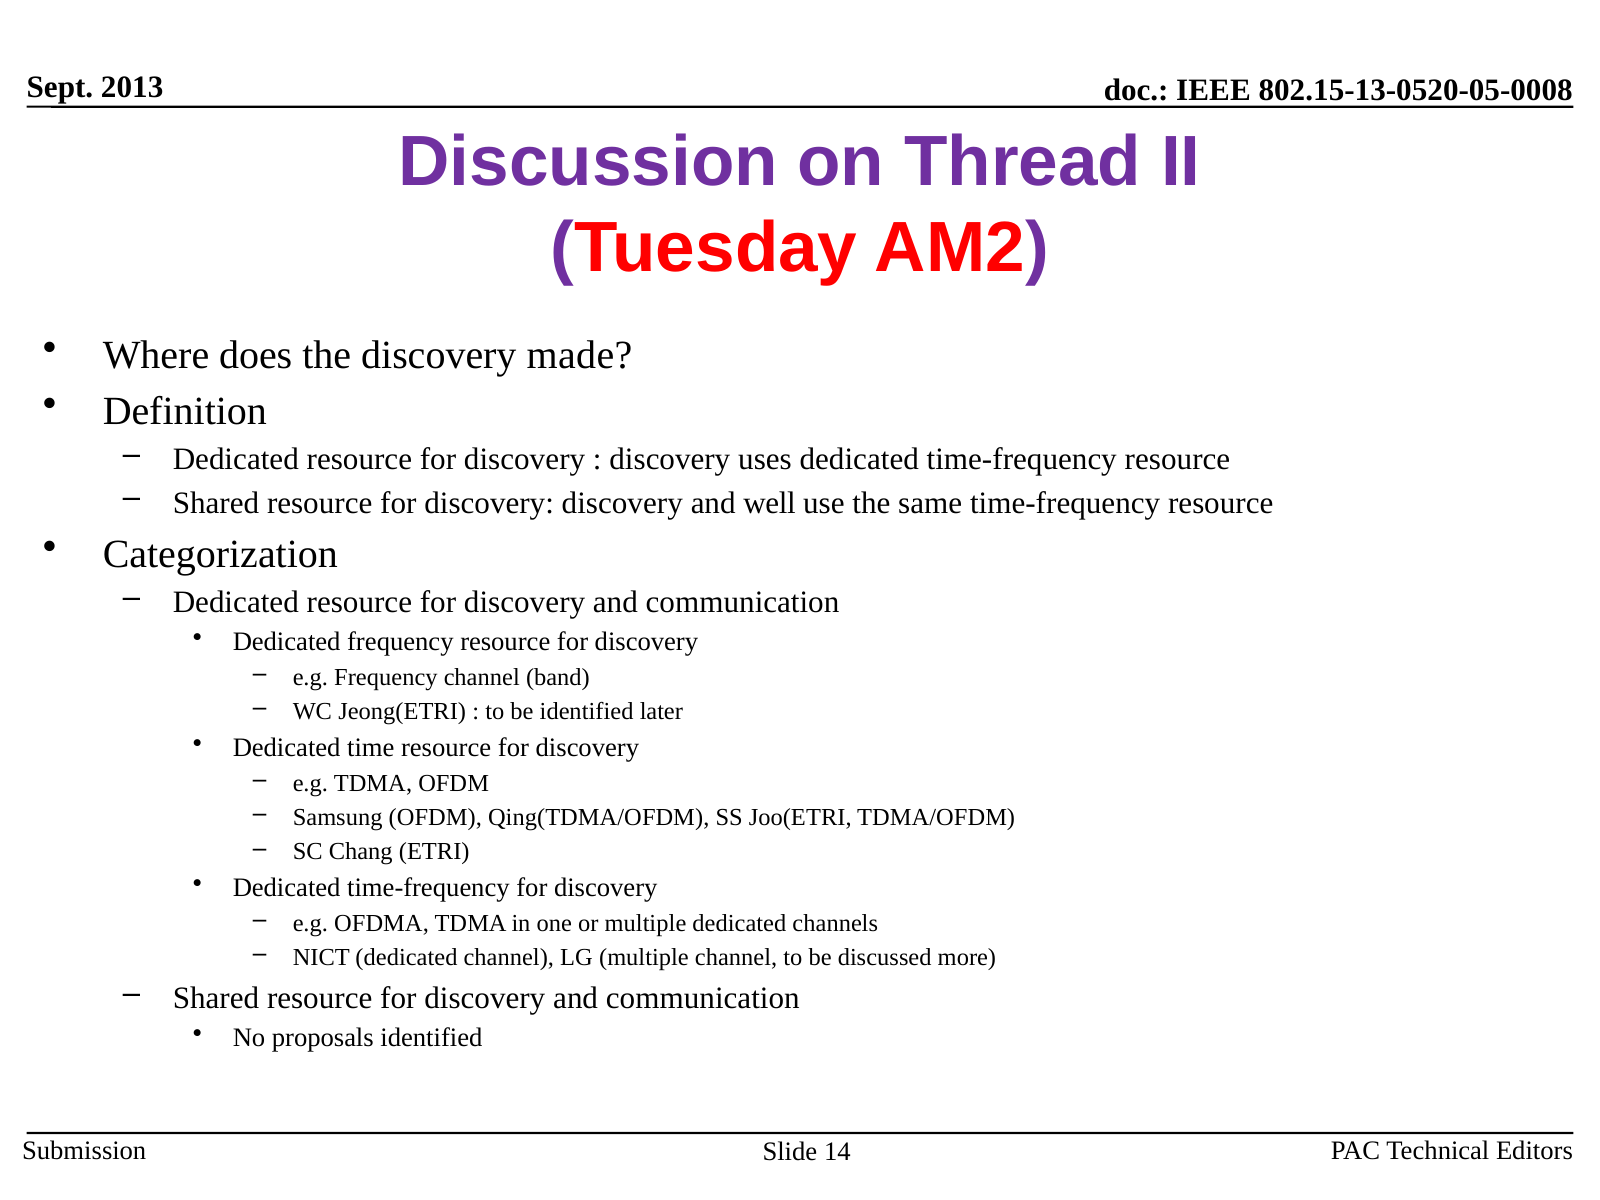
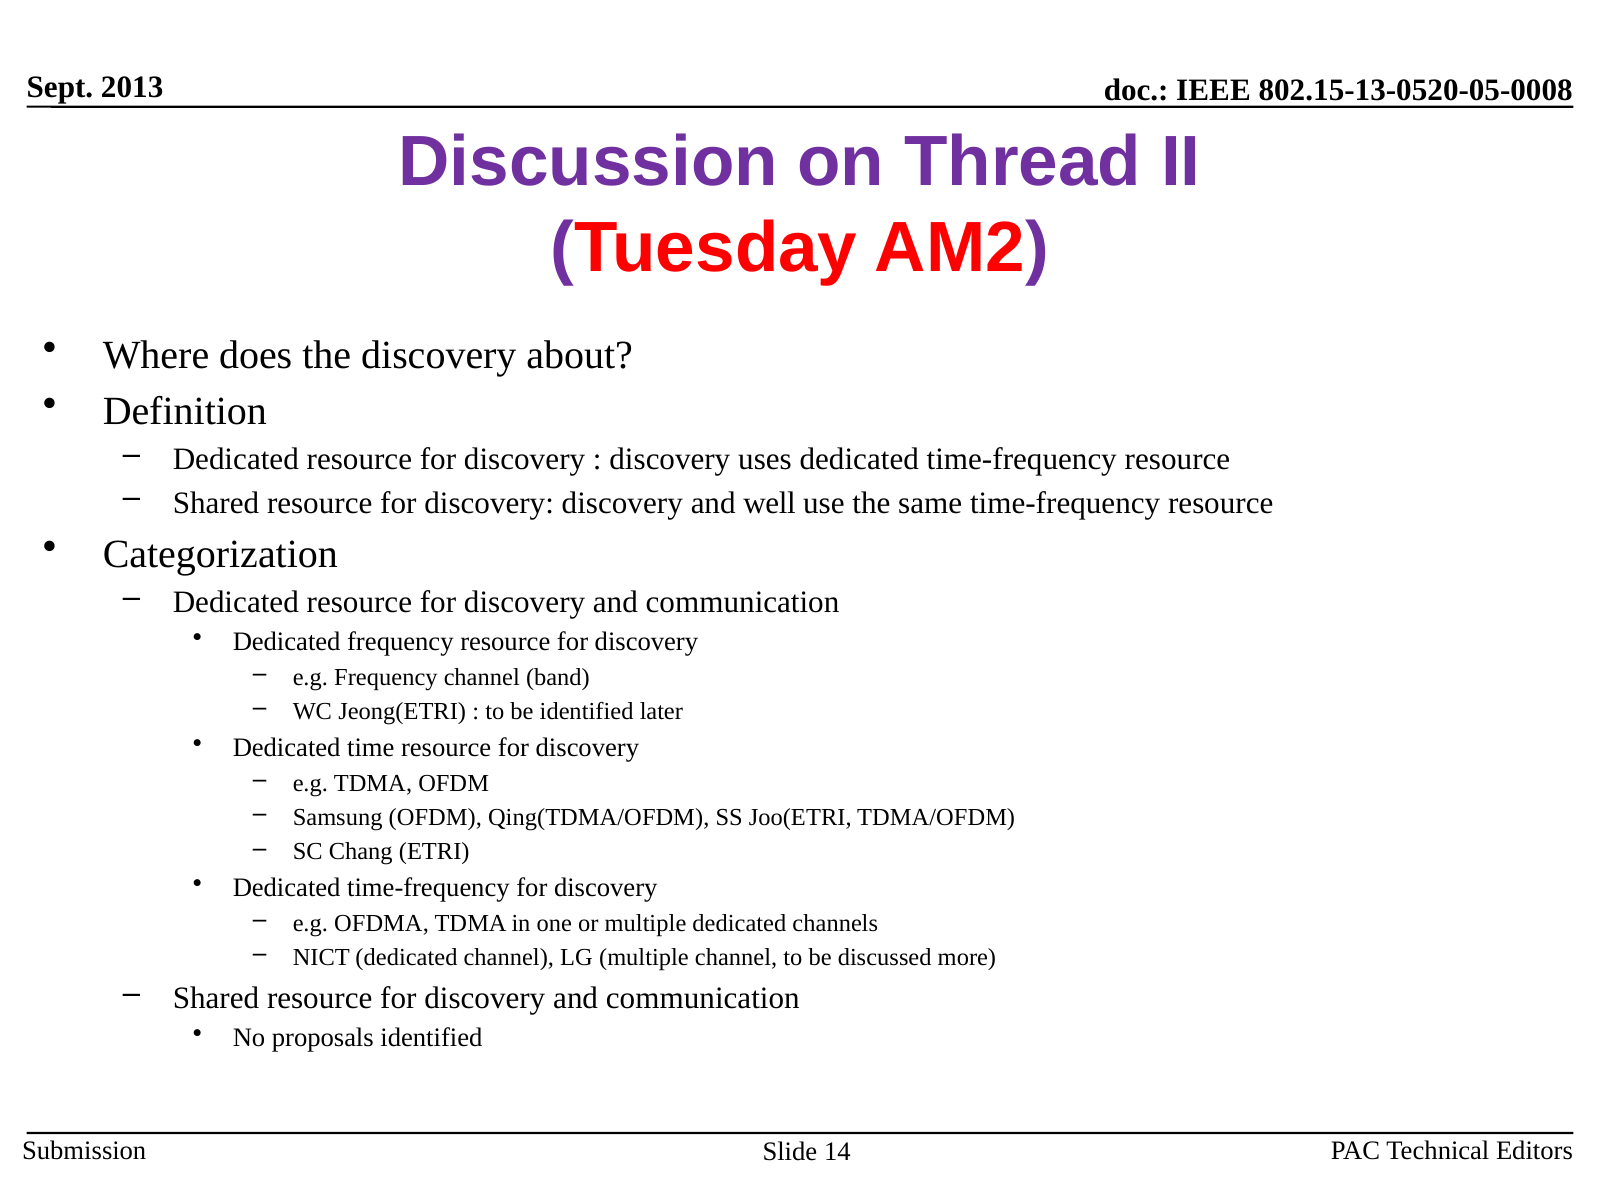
made: made -> about
